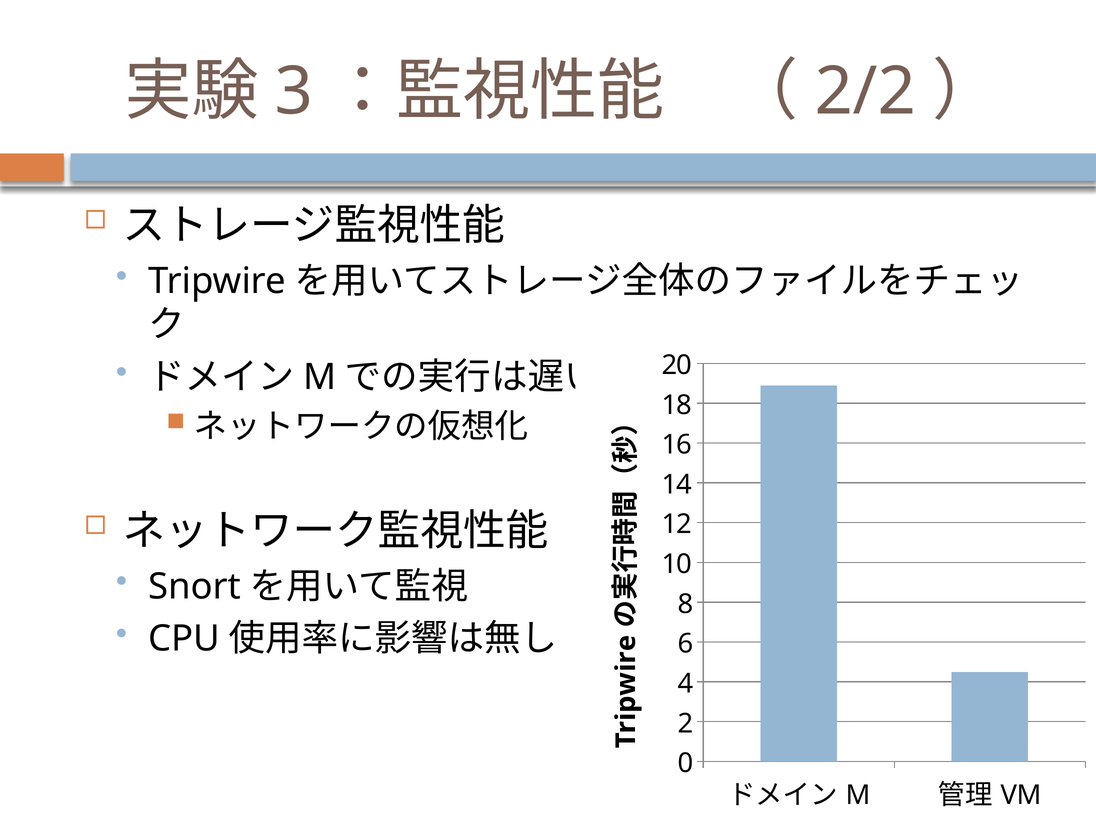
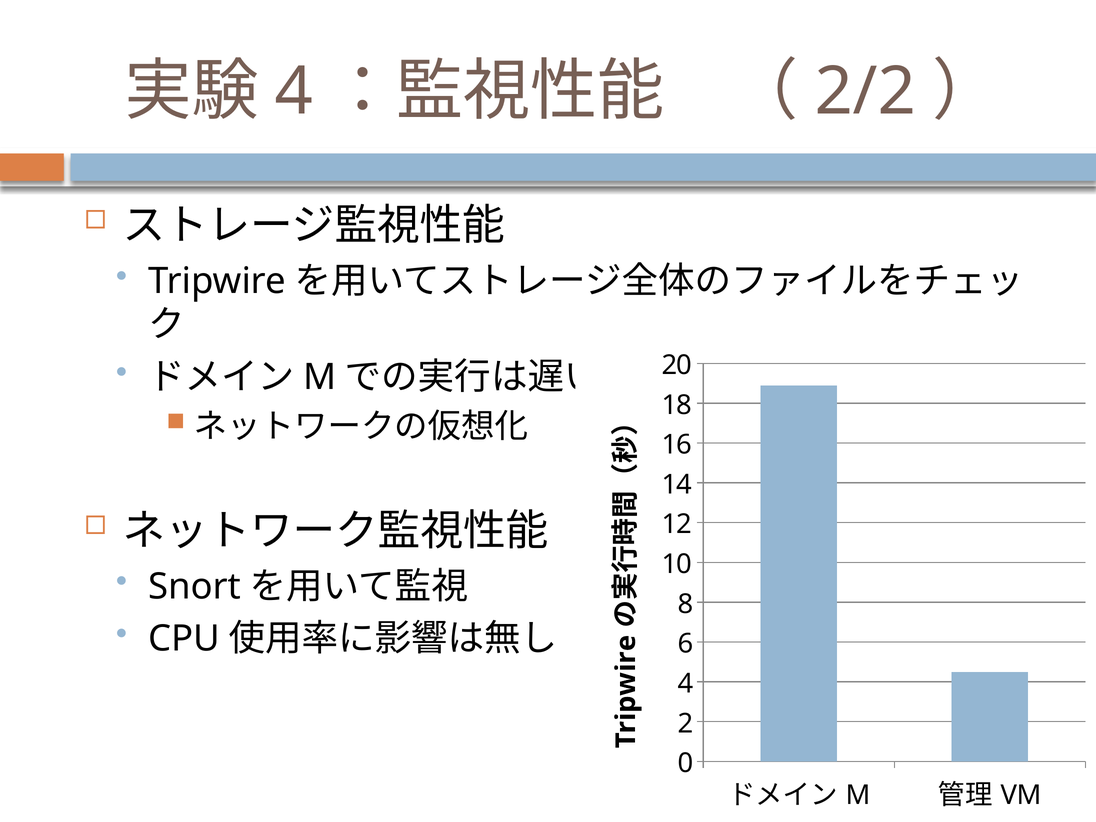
3 at (294, 91): 3 -> 4
